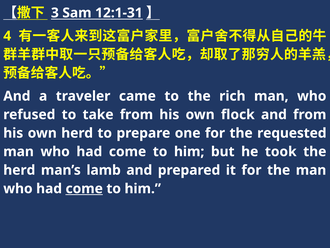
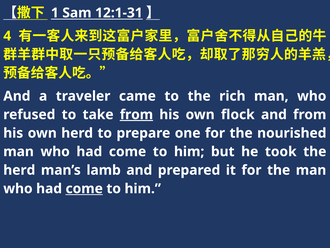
3: 3 -> 1
from at (136, 114) underline: none -> present
requested: requested -> nourished
